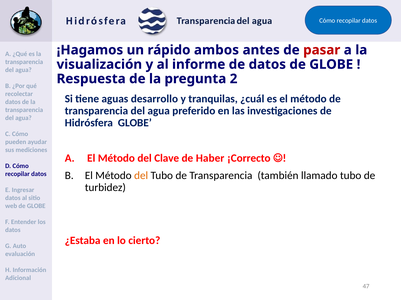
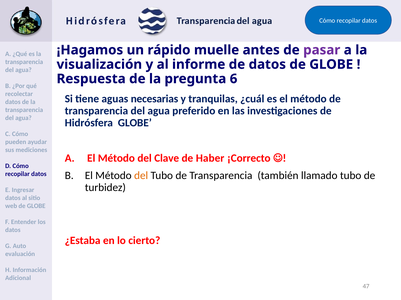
ambos: ambos -> muelle
pasar colour: red -> purple
2: 2 -> 6
desarrollo: desarrollo -> necesarias
